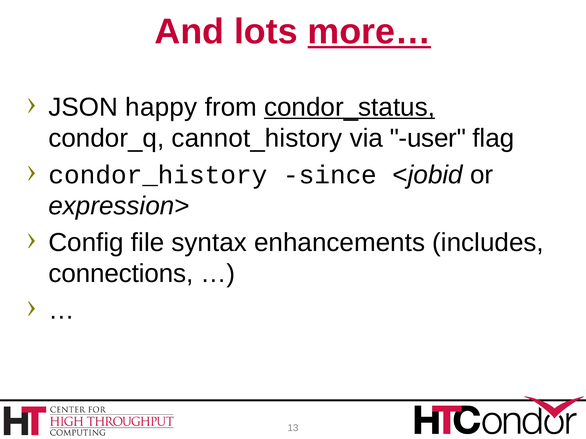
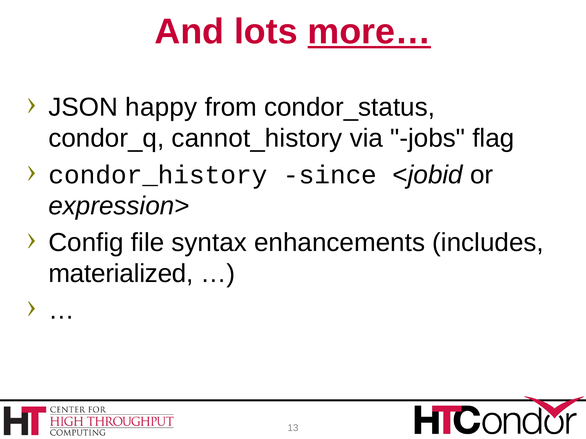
condor_status underline: present -> none
user: user -> jobs
connections: connections -> materialized
